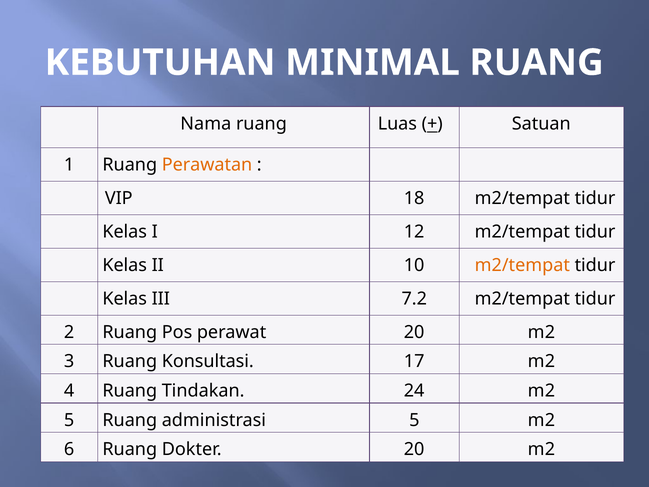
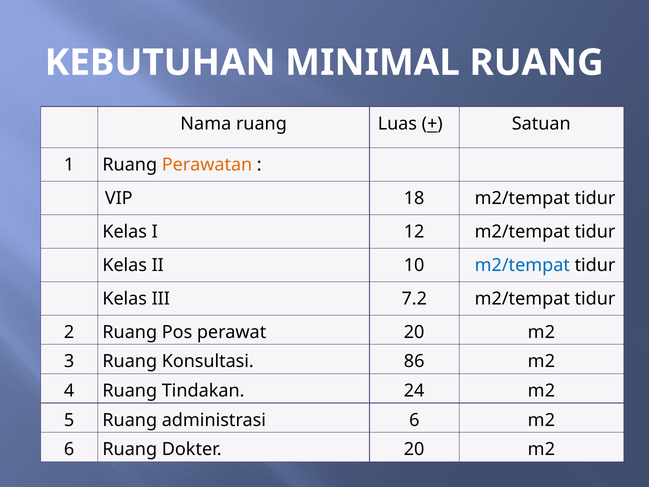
m2/tempat at (522, 265) colour: orange -> blue
17: 17 -> 86
administrasi 5: 5 -> 6
